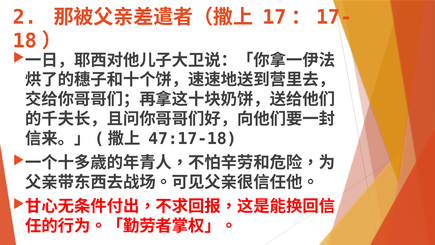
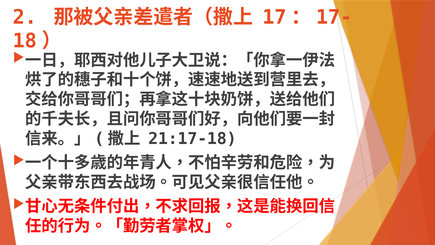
47:17-18: 47:17-18 -> 21:17-18
